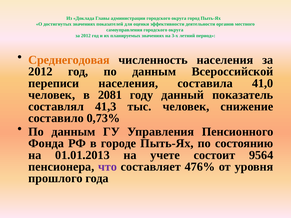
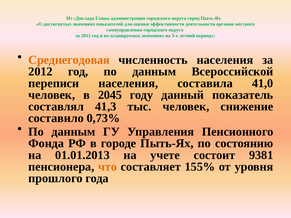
2081: 2081 -> 2045
9564: 9564 -> 9381
что colour: purple -> orange
476%: 476% -> 155%
